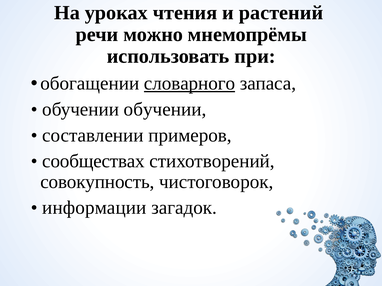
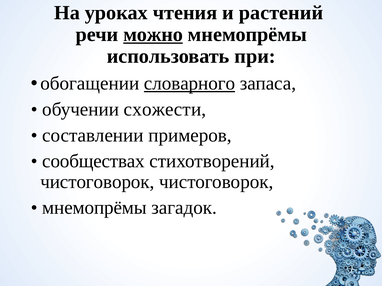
можно underline: none -> present
обучении обучении: обучении -> схожести
совокупность at (97, 182): совокупность -> чистоговорок
информации at (94, 208): информации -> мнемопрёмы
